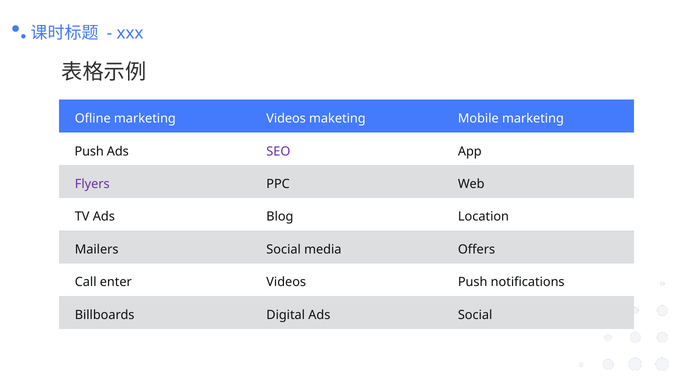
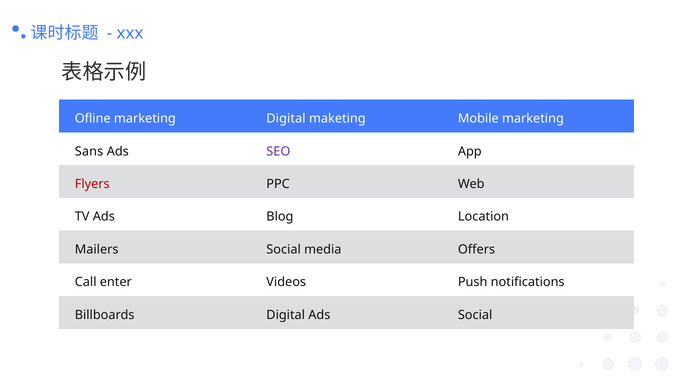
marketing Videos: Videos -> Digital
Push at (89, 151): Push -> Sans
Flyers colour: purple -> red
